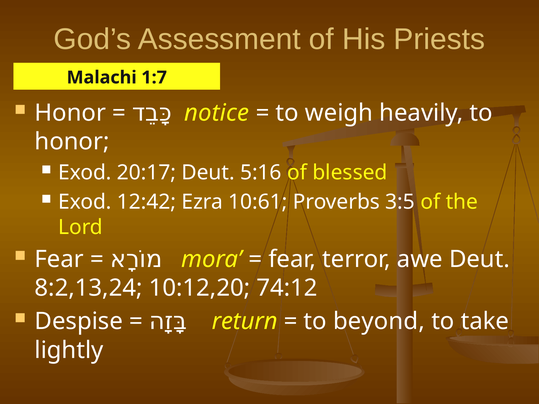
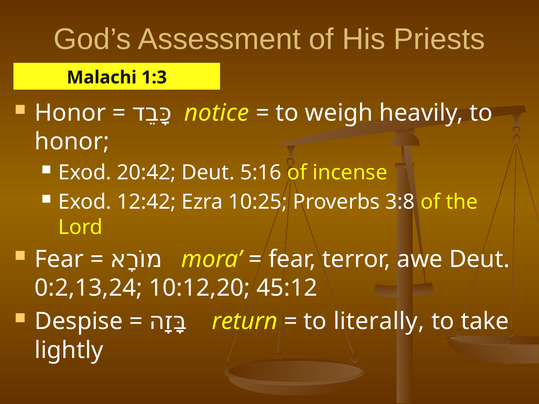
1:7: 1:7 -> 1:3
20:17: 20:17 -> 20:42
blessed: blessed -> incense
10:61: 10:61 -> 10:25
3:5: 3:5 -> 3:8
8:2,13,24: 8:2,13,24 -> 0:2,13,24
74:12: 74:12 -> 45:12
beyond: beyond -> literally
